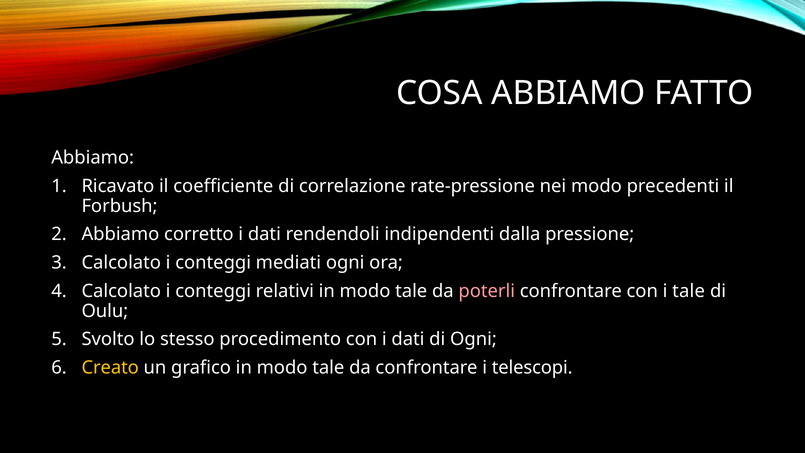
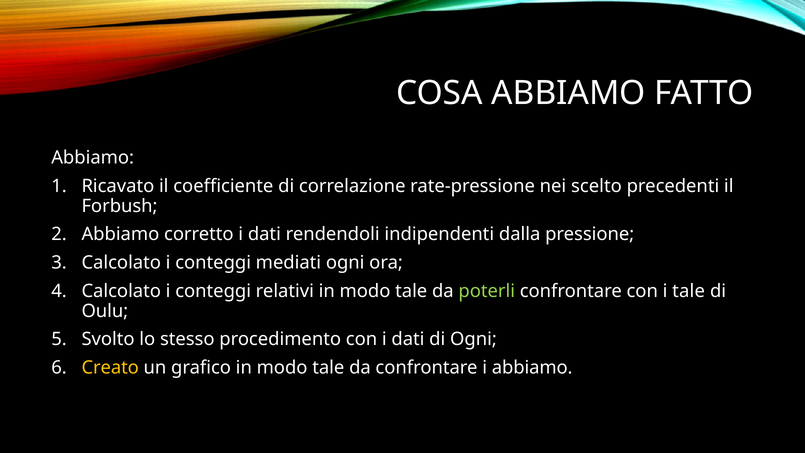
nei modo: modo -> scelto
poterli colour: pink -> light green
i telescopi: telescopi -> abbiamo
